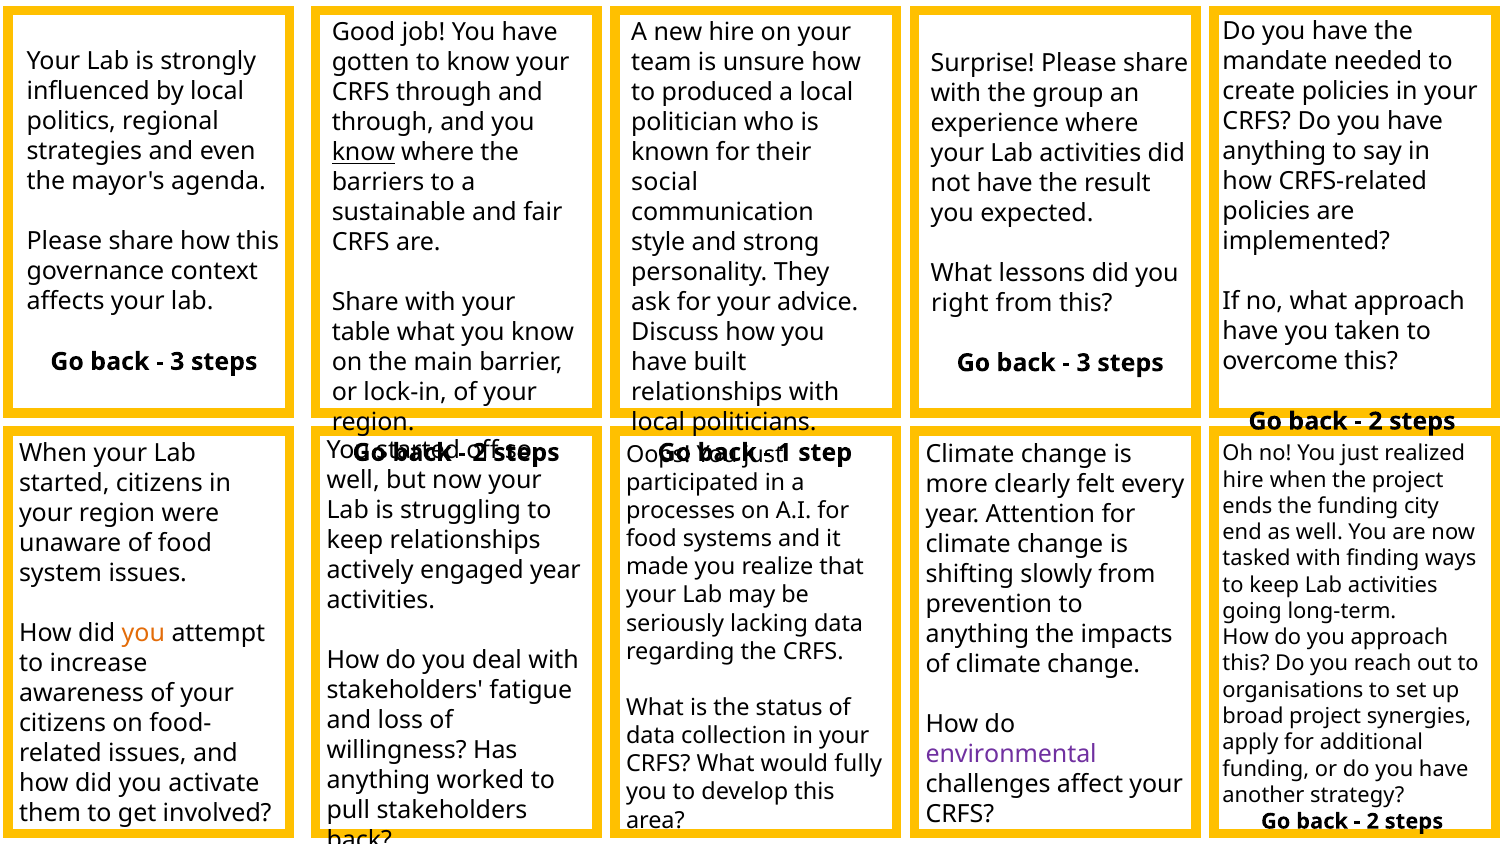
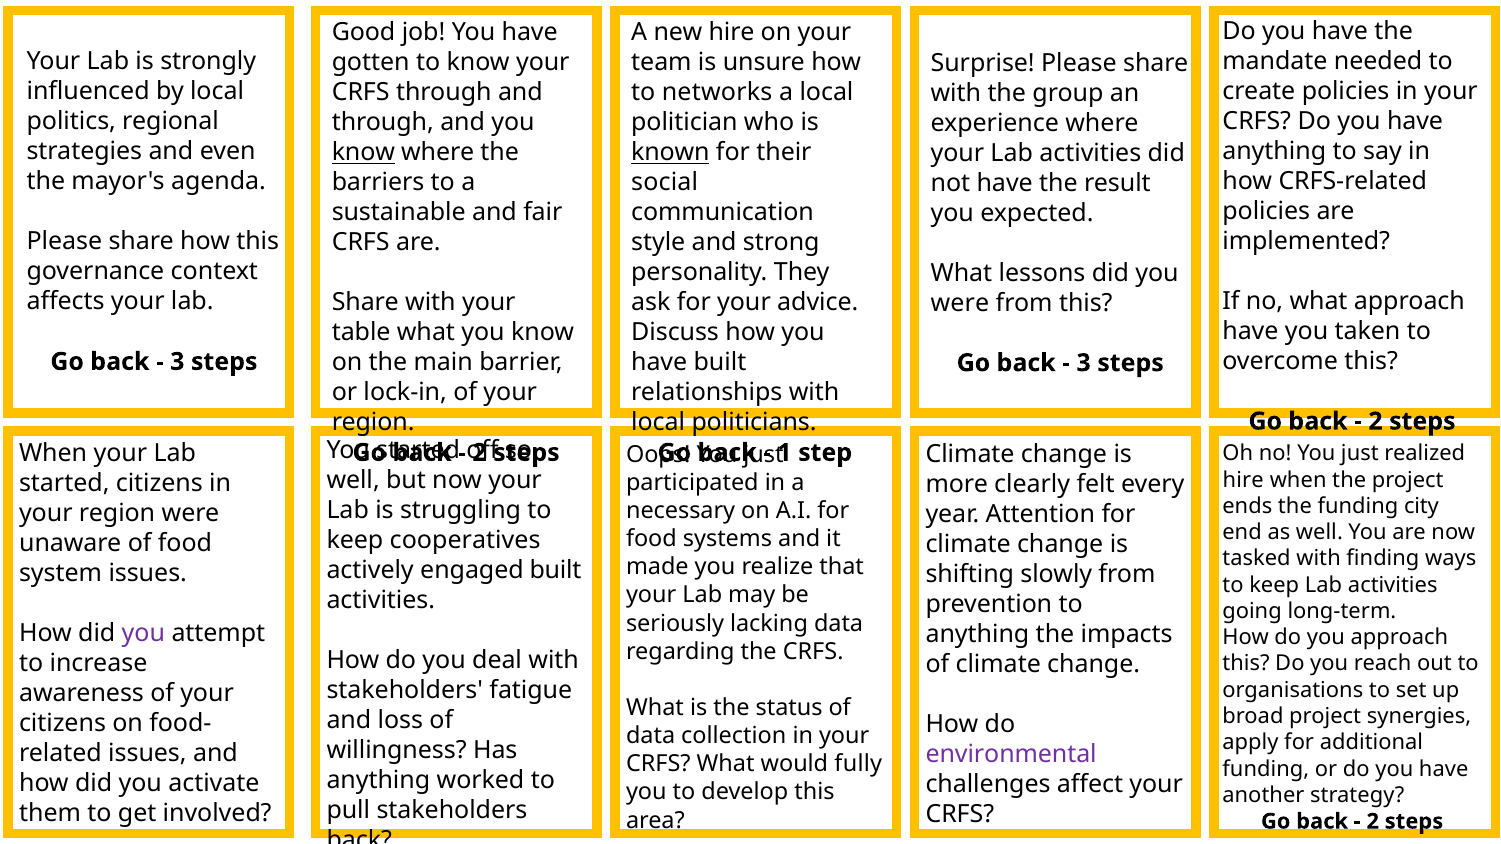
produced: produced -> networks
known underline: none -> present
right at (960, 303): right -> were
processes: processes -> necessary
keep relationships: relationships -> cooperatives
engaged year: year -> built
you at (143, 633) colour: orange -> purple
